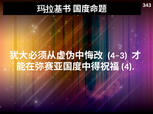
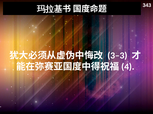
4–3: 4–3 -> 3–3
